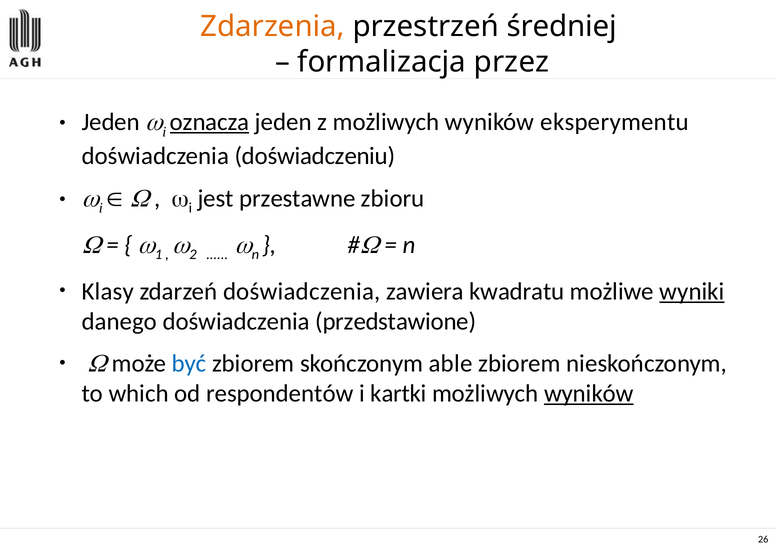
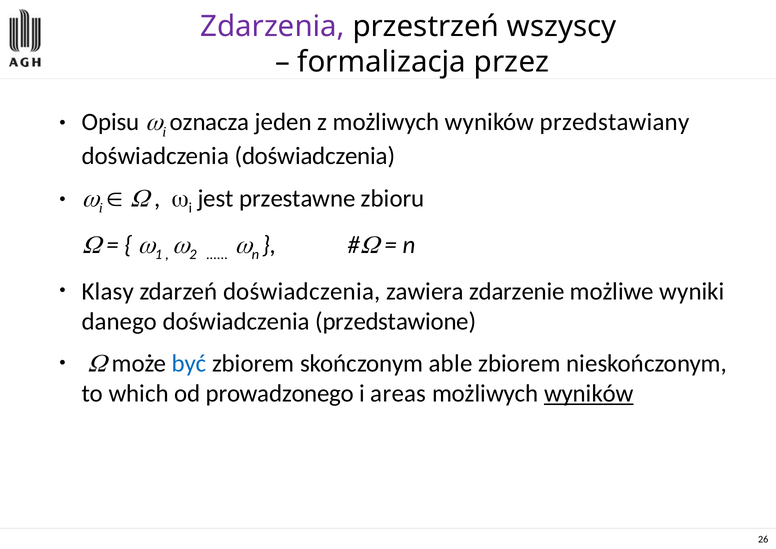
Zdarzenia colour: orange -> purple
średniej: średniej -> wszyscy
Jeden at (111, 122): Jeden -> Opisu
oznacza underline: present -> none
eksperymentu: eksperymentu -> przedstawiany
doświadczenia doświadczeniu: doświadczeniu -> doświadczenia
kwadratu: kwadratu -> zdarzenie
wyniki underline: present -> none
respondentów: respondentów -> prowadzonego
kartki: kartki -> areas
